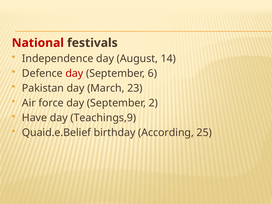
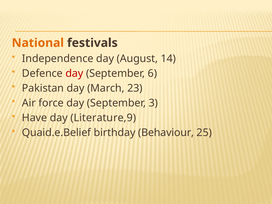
National colour: red -> orange
2: 2 -> 3
Teachings,9: Teachings,9 -> Literature,9
According: According -> Behaviour
